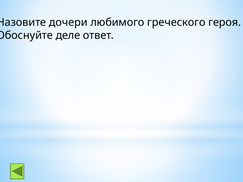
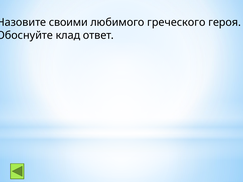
дочери: дочери -> своими
деле: деле -> клад
